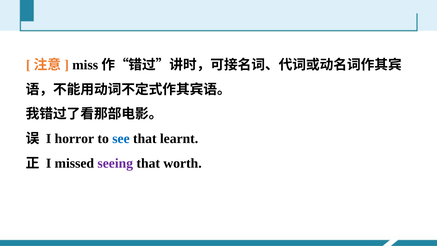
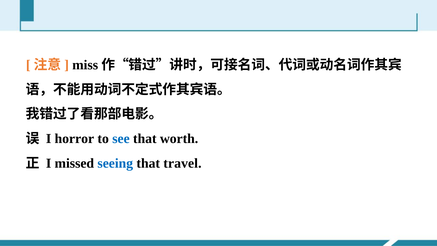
learnt: learnt -> worth
seeing colour: purple -> blue
worth: worth -> travel
